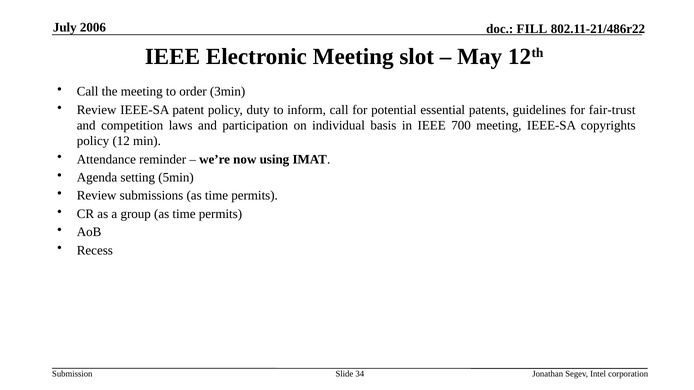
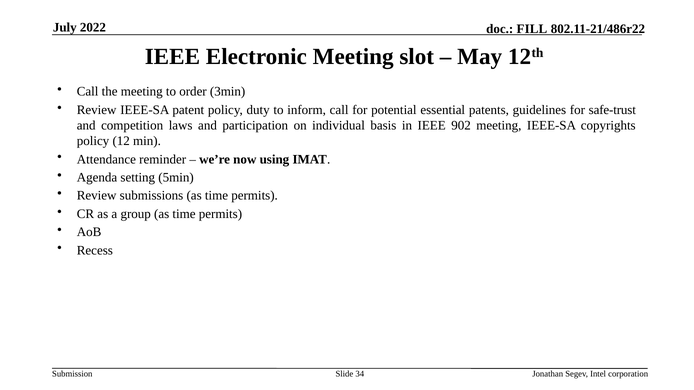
2006: 2006 -> 2022
fair-trust: fair-trust -> safe-trust
700: 700 -> 902
